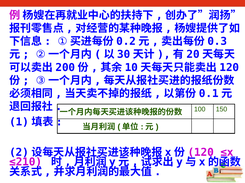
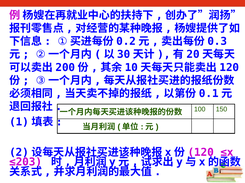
≤210: ≤210 -> ≤203
